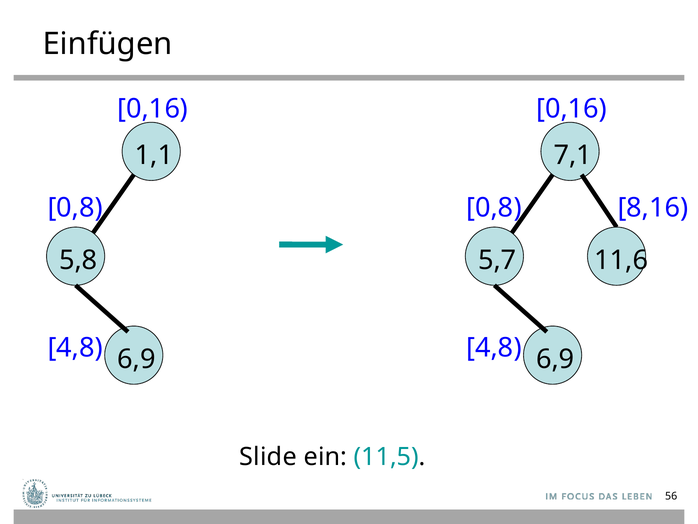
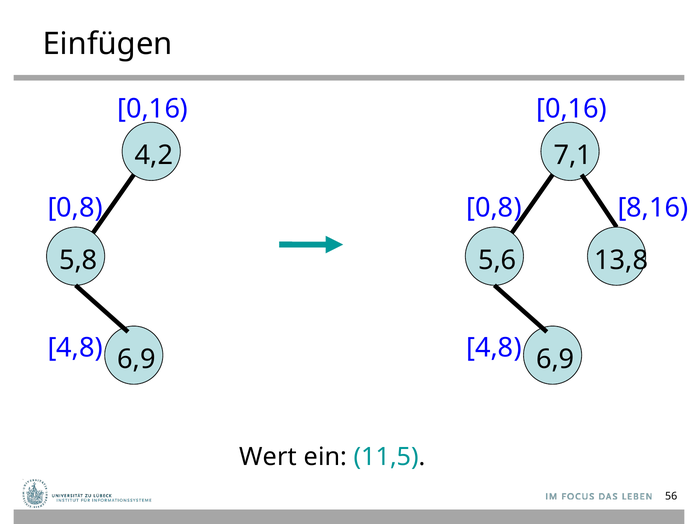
1,1: 1,1 -> 4,2
5,7: 5,7 -> 5,6
11,6: 11,6 -> 13,8
Slide: Slide -> Wert
